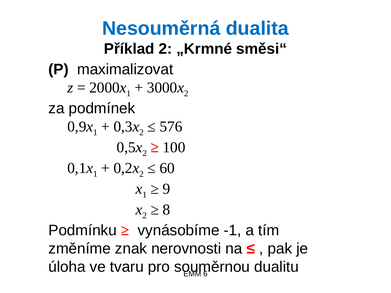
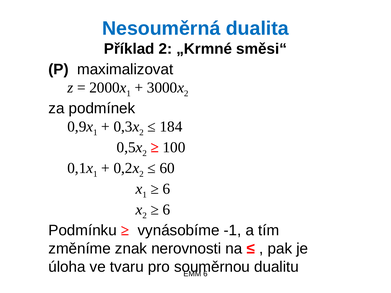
576: 576 -> 184
9 at (166, 189): 9 -> 6
8 at (166, 210): 8 -> 6
